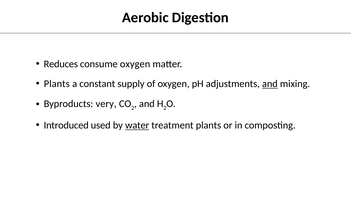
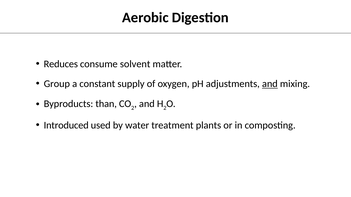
consume oxygen: oxygen -> solvent
Plants at (57, 84): Plants -> Group
very: very -> than
water underline: present -> none
